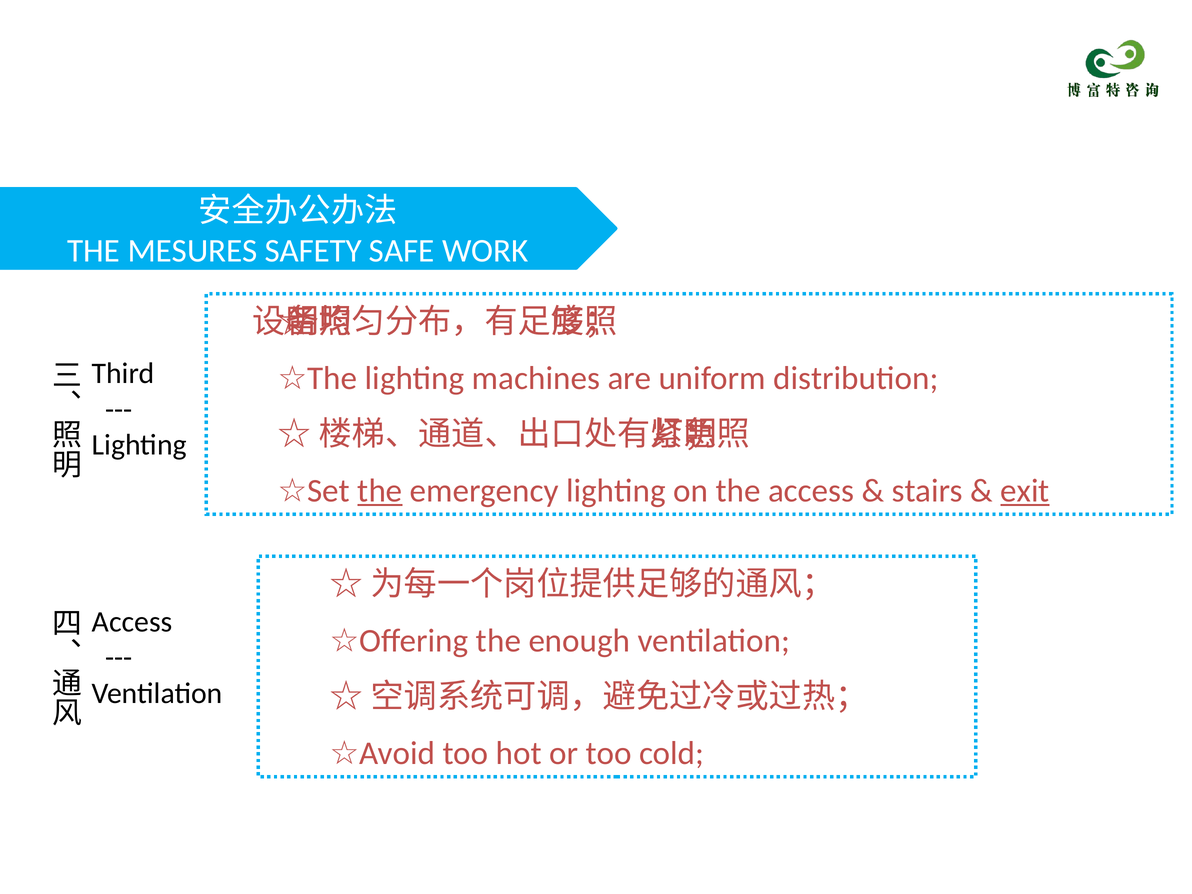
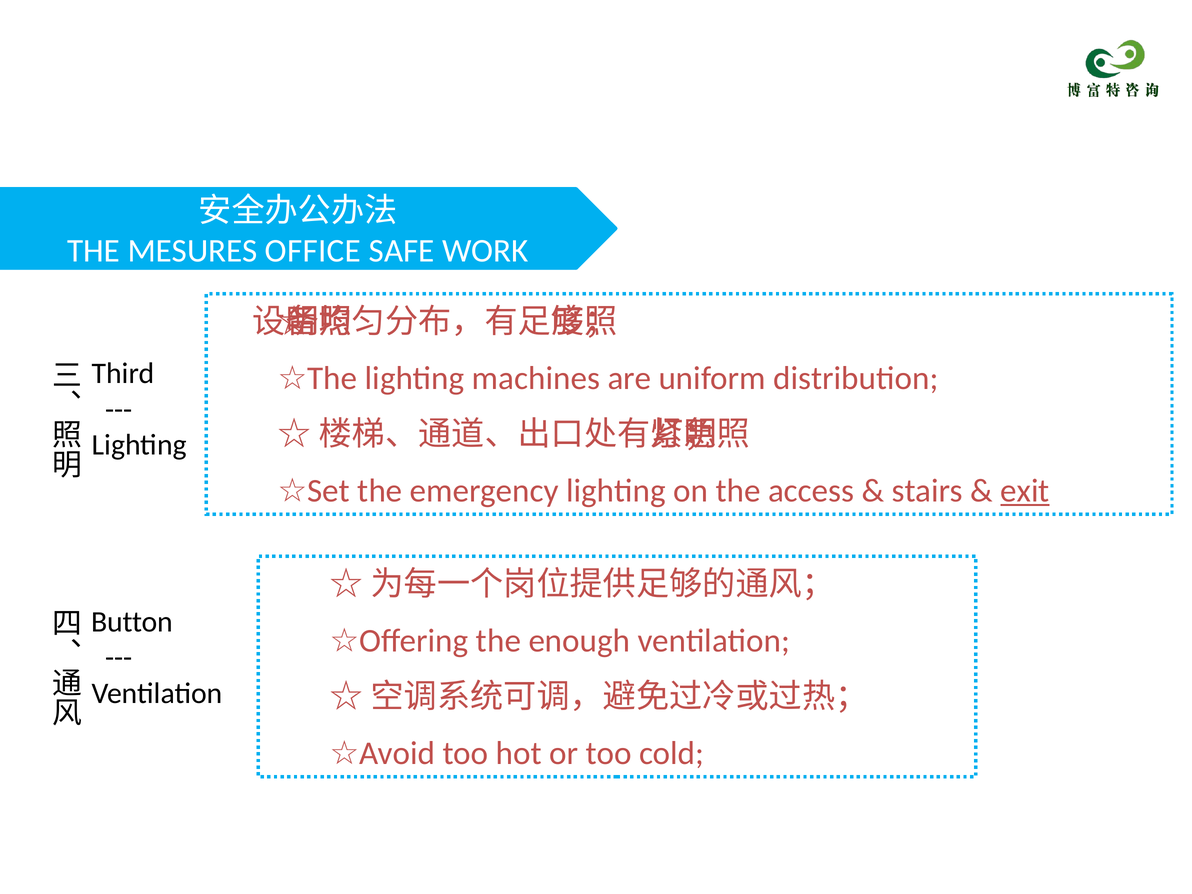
MESURES SAFETY: SAFETY -> OFFICE
the at (380, 491) underline: present -> none
Access at (132, 622): Access -> Button
